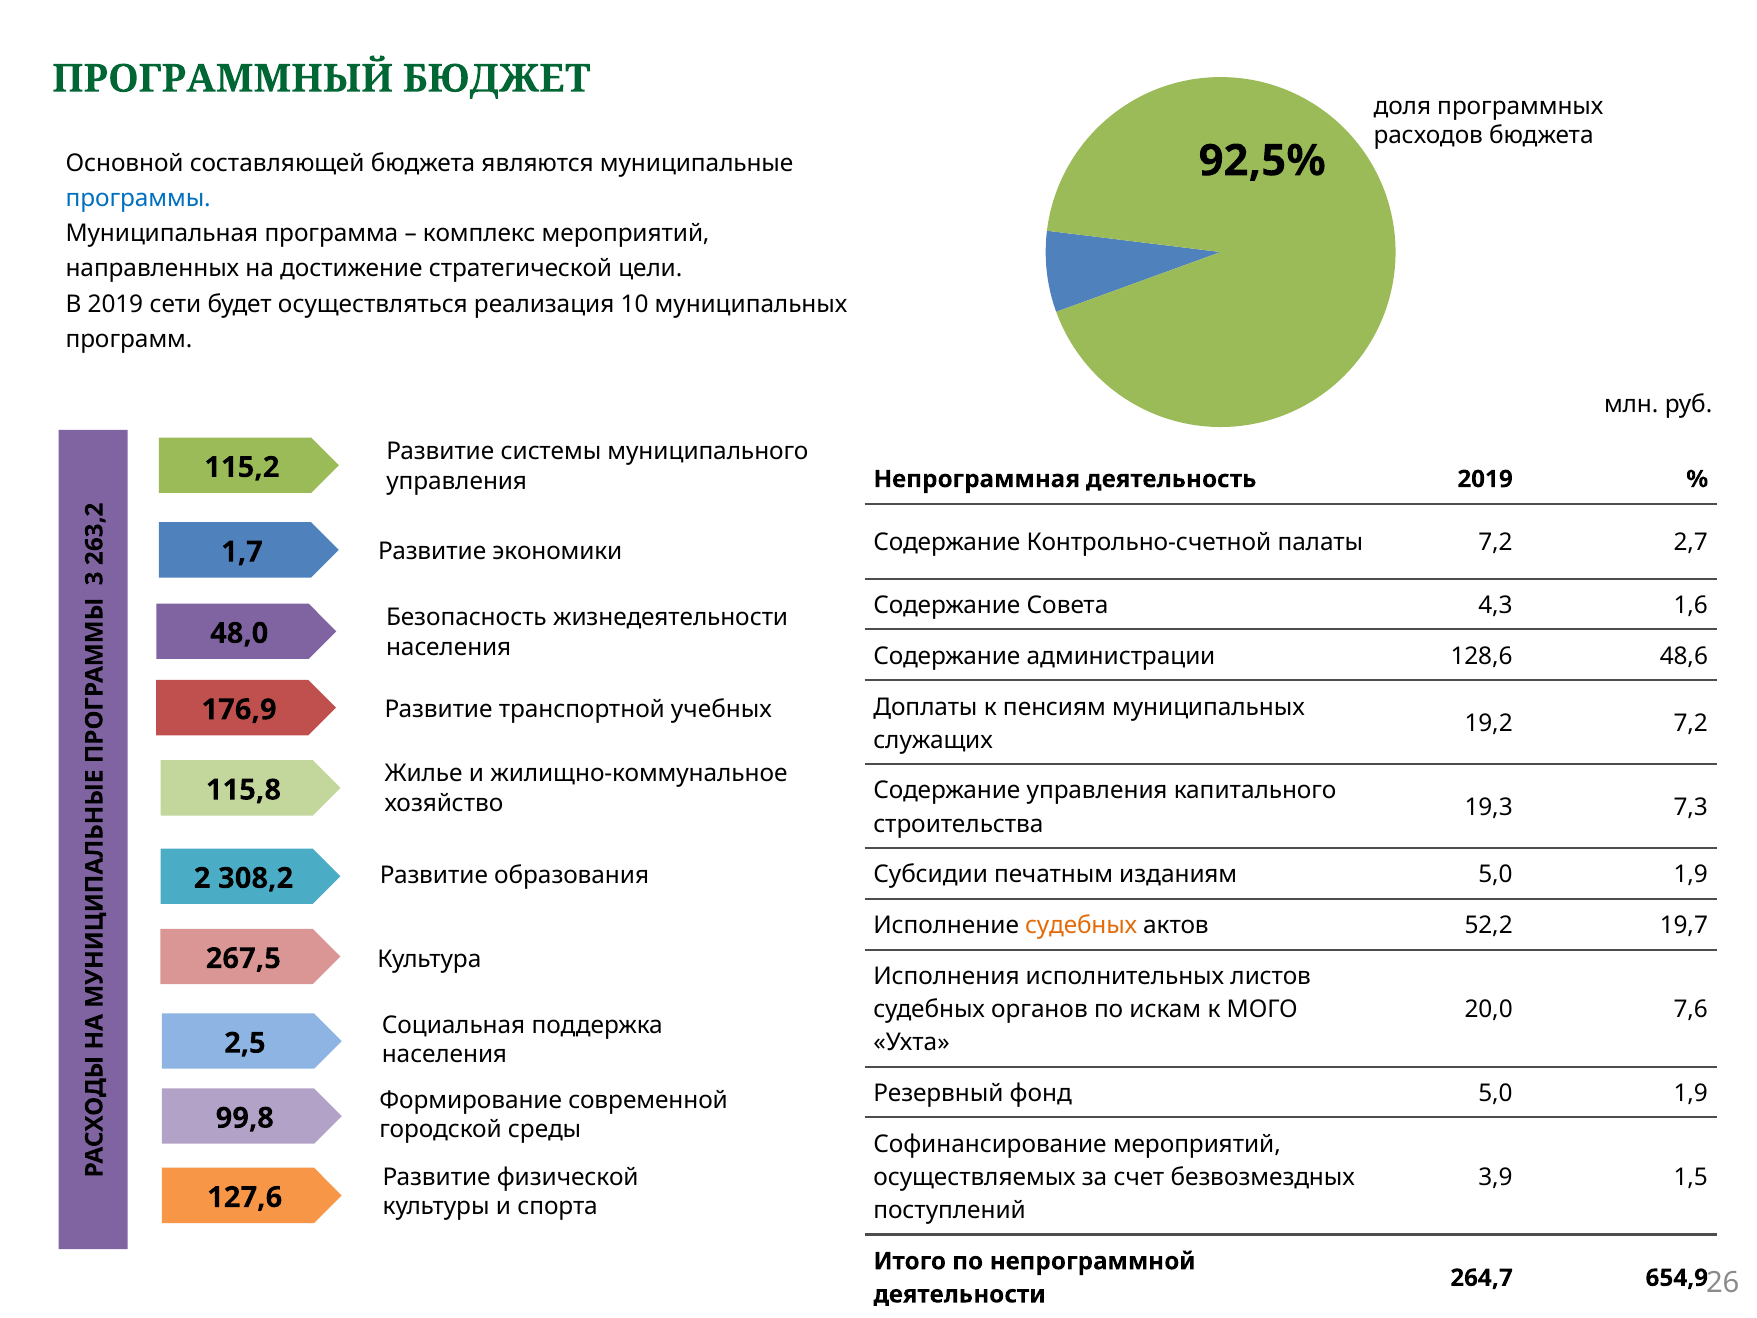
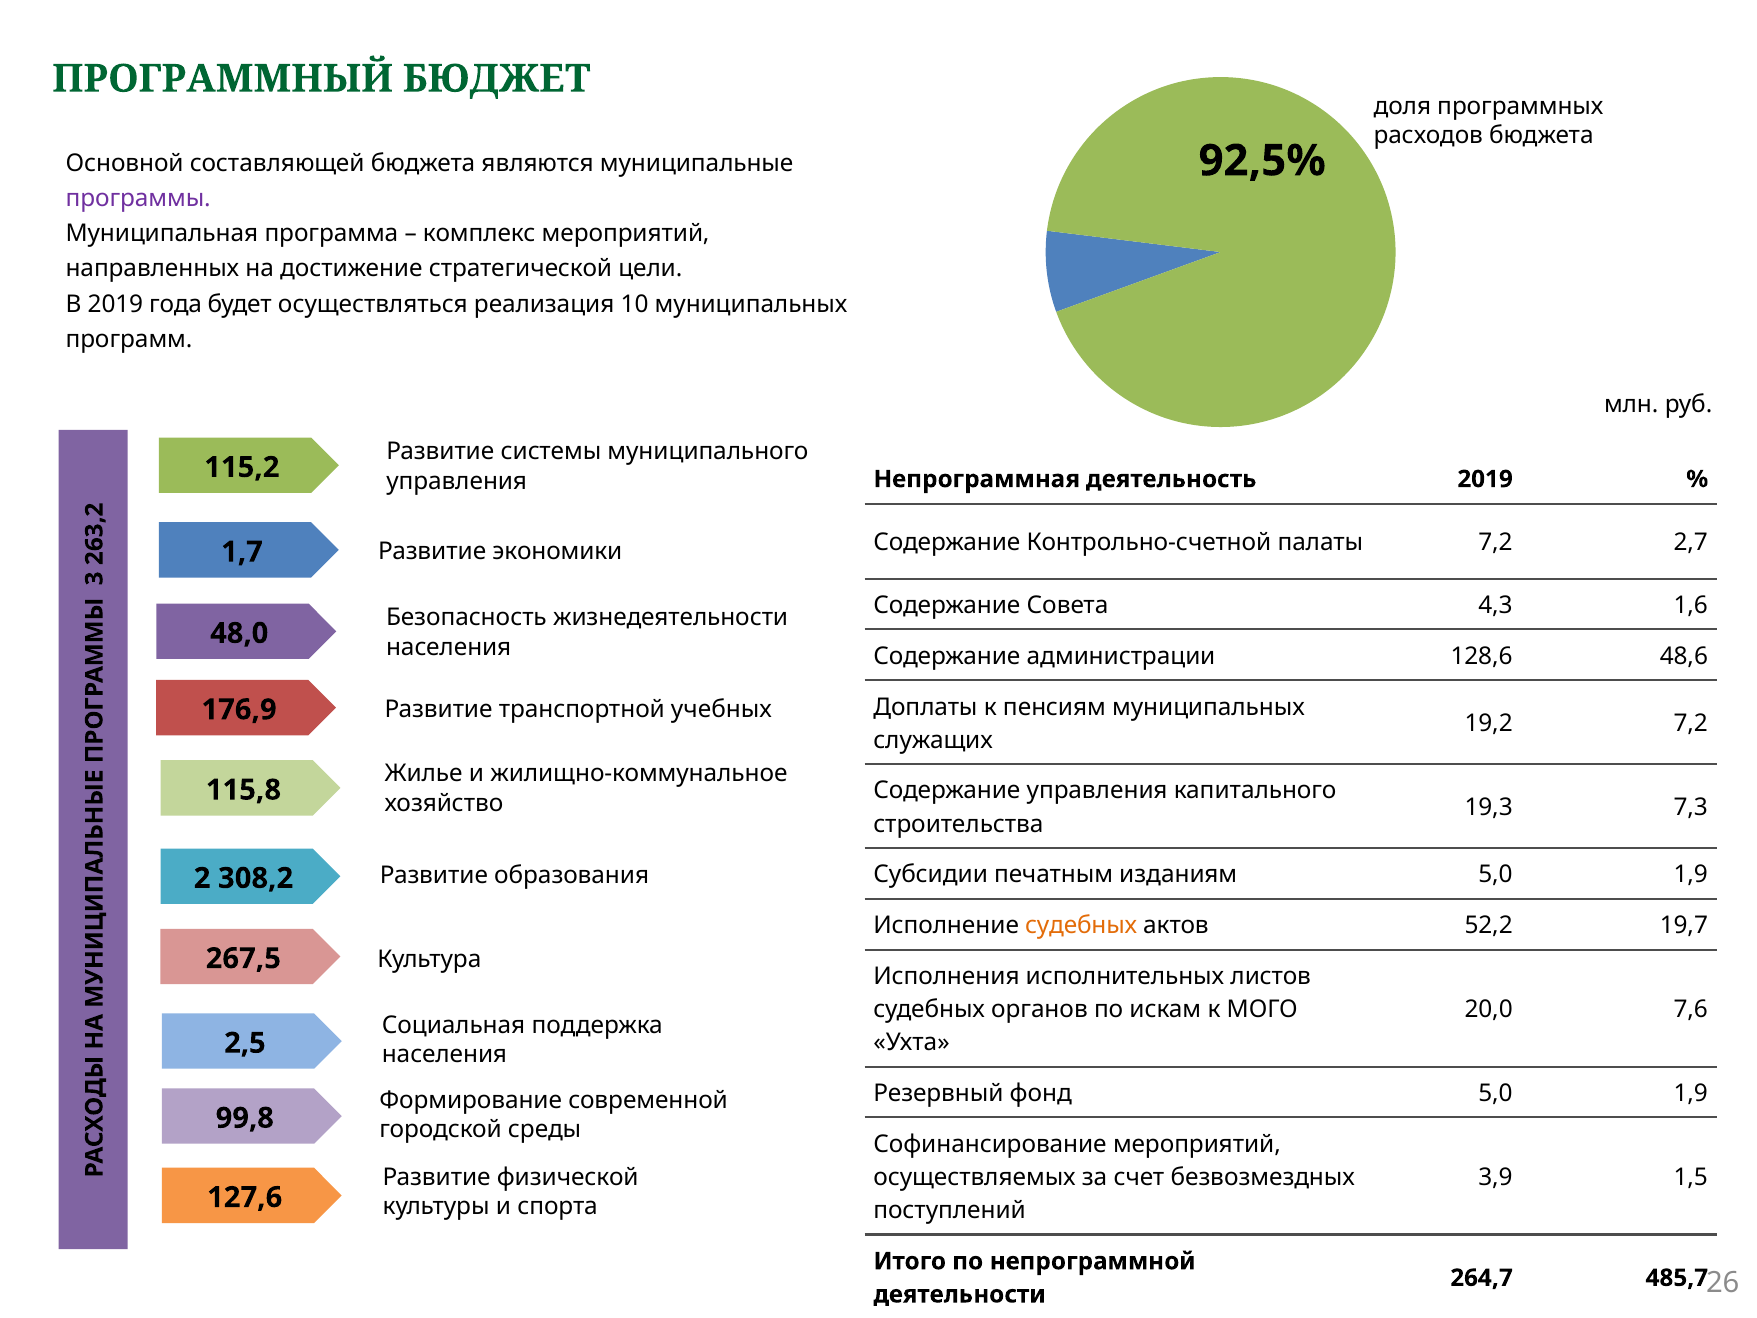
программы colour: blue -> purple
сети: сети -> года
654,9: 654,9 -> 485,7
